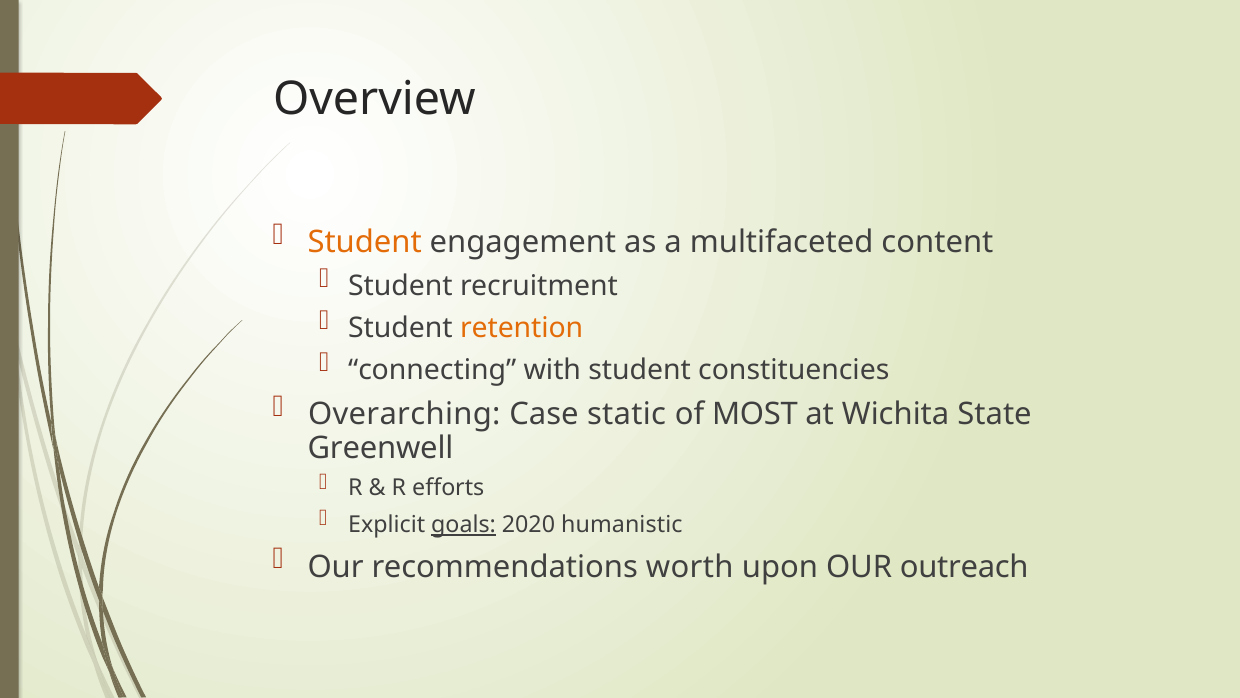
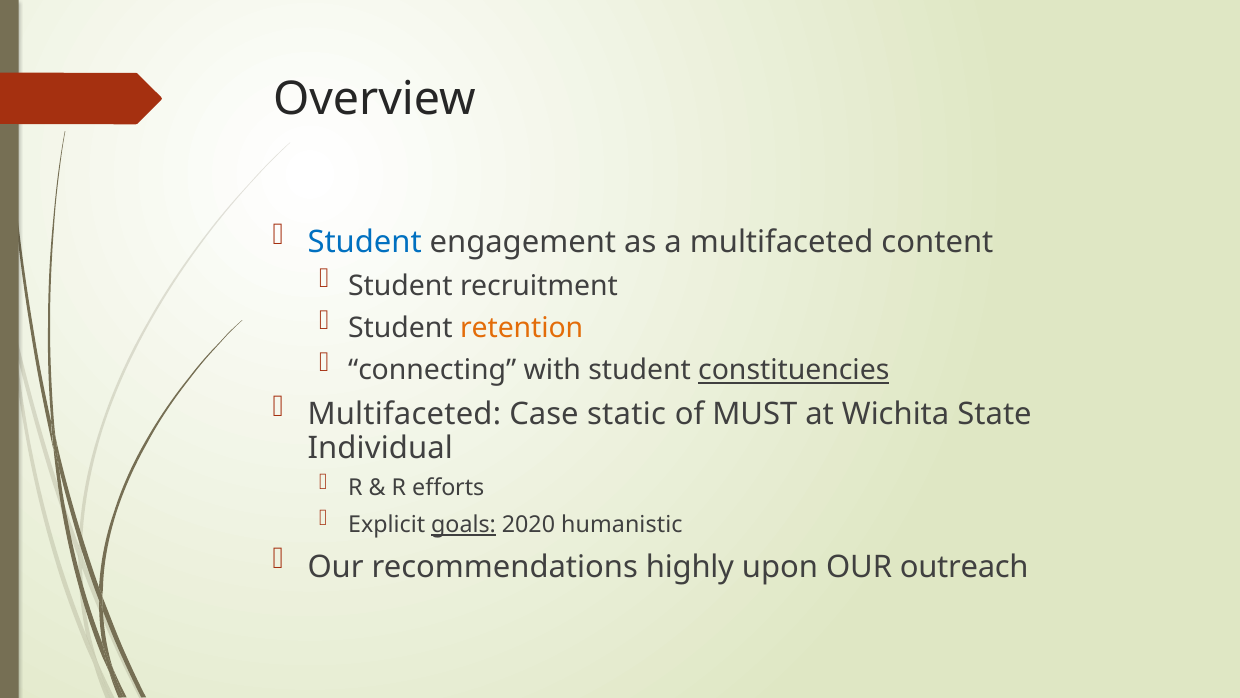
Student at (365, 242) colour: orange -> blue
constituencies underline: none -> present
Overarching at (404, 414): Overarching -> Multifaceted
MOST: MOST -> MUST
Greenwell: Greenwell -> Individual
worth: worth -> highly
